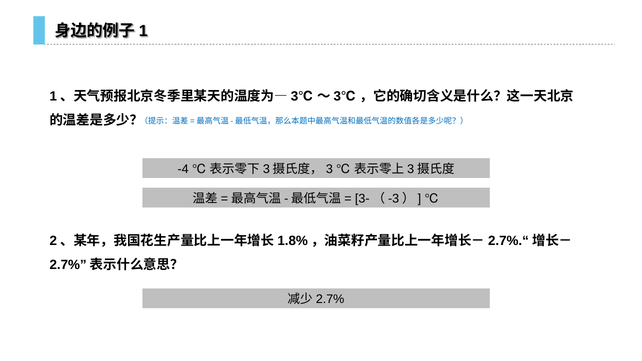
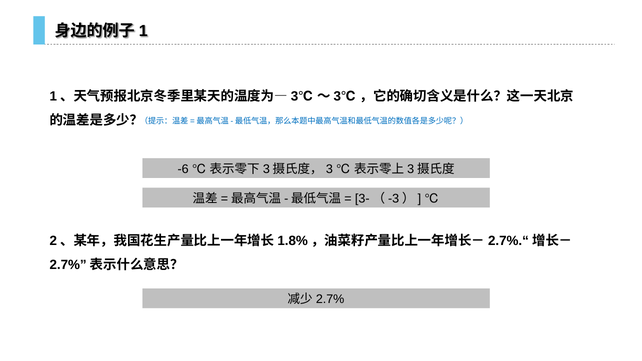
-4: -4 -> -6
